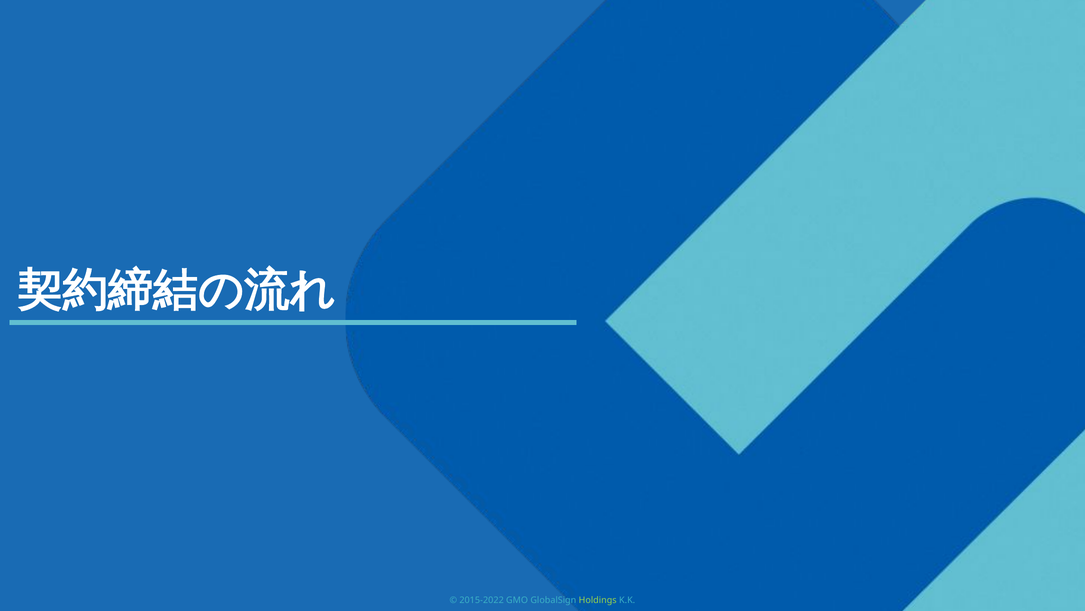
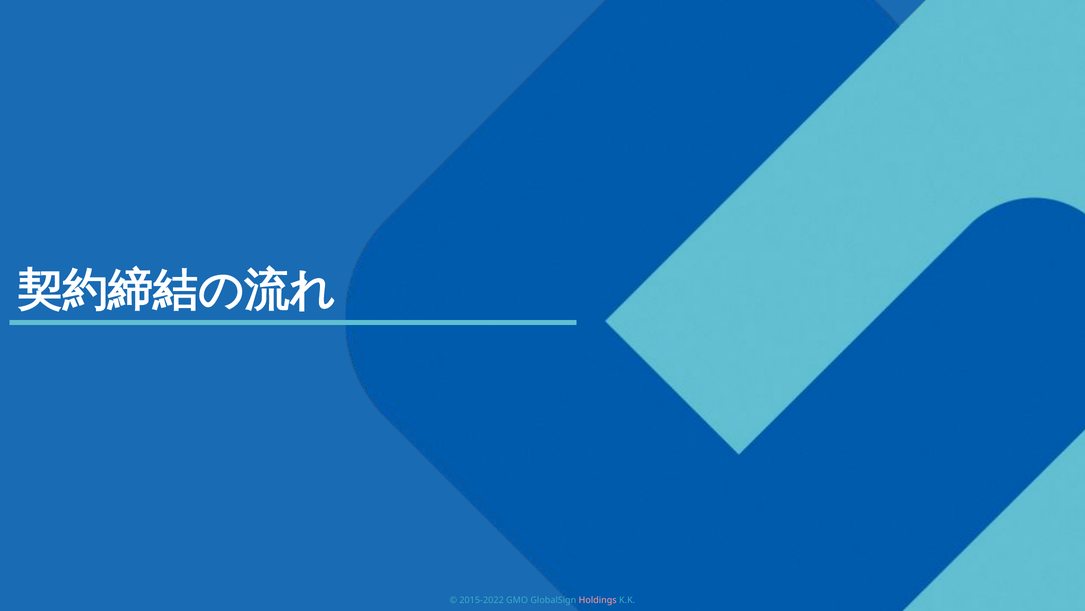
Holdings colour: light green -> pink
